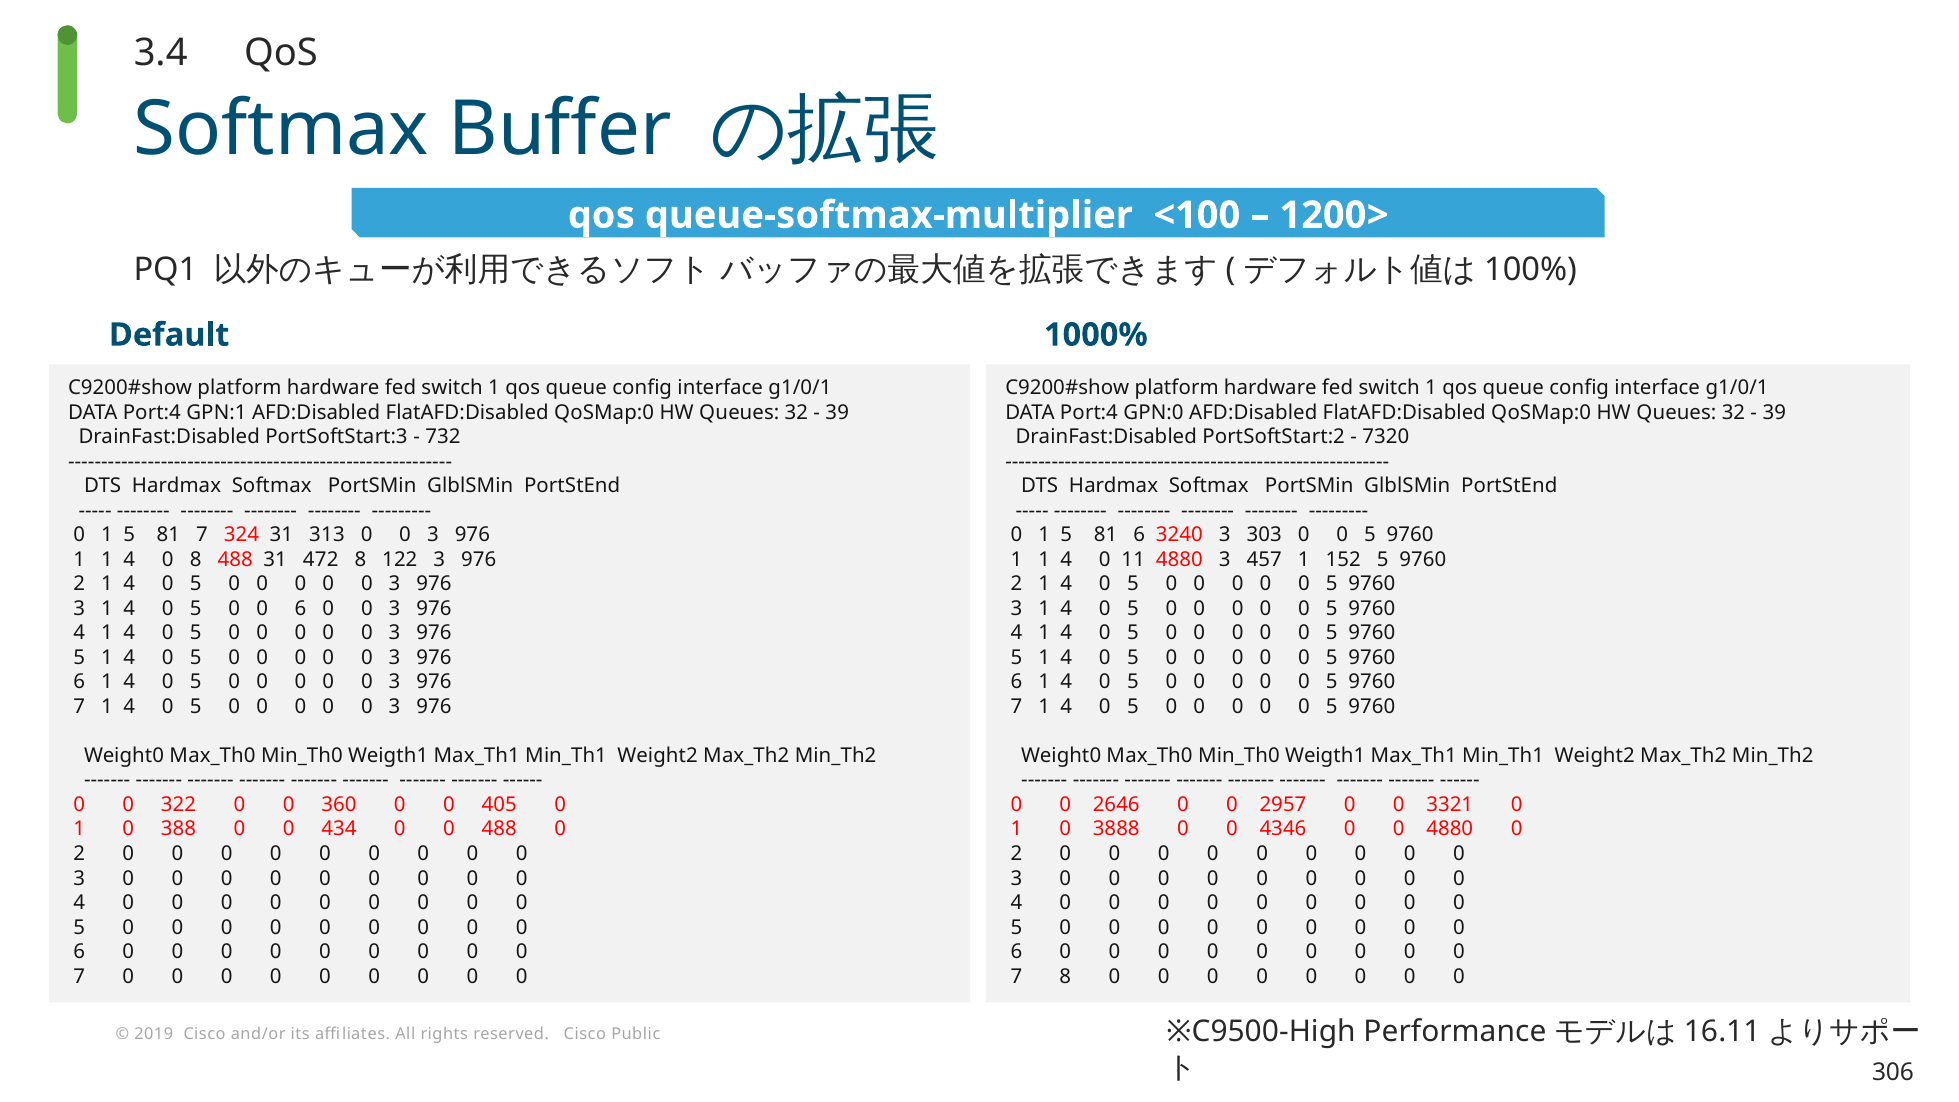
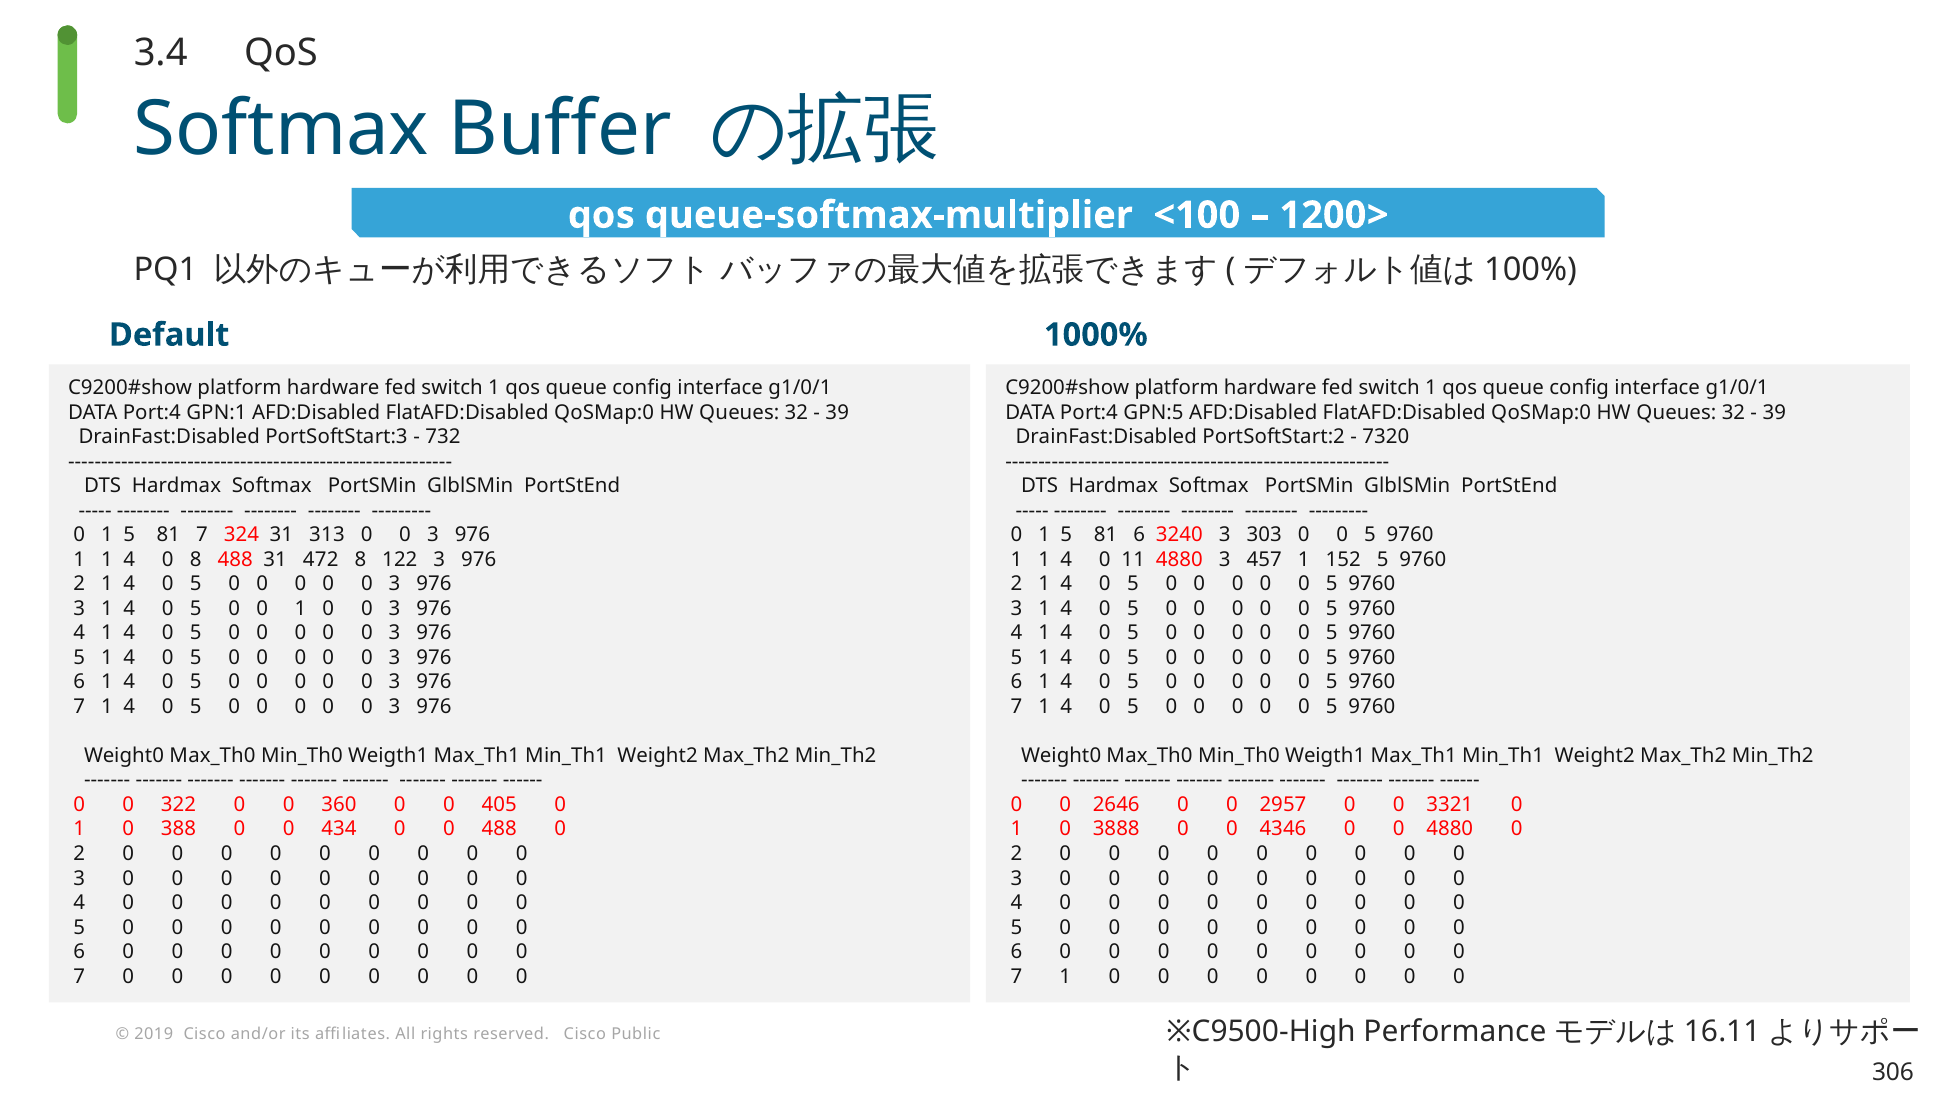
GPN:0: GPN:0 -> GPN:5
5 0 0 6: 6 -> 1
8 at (1065, 976): 8 -> 1
